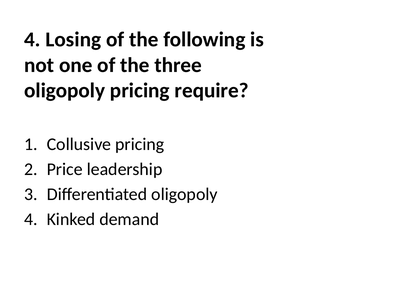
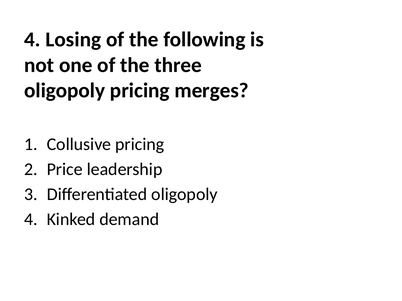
require: require -> merges
